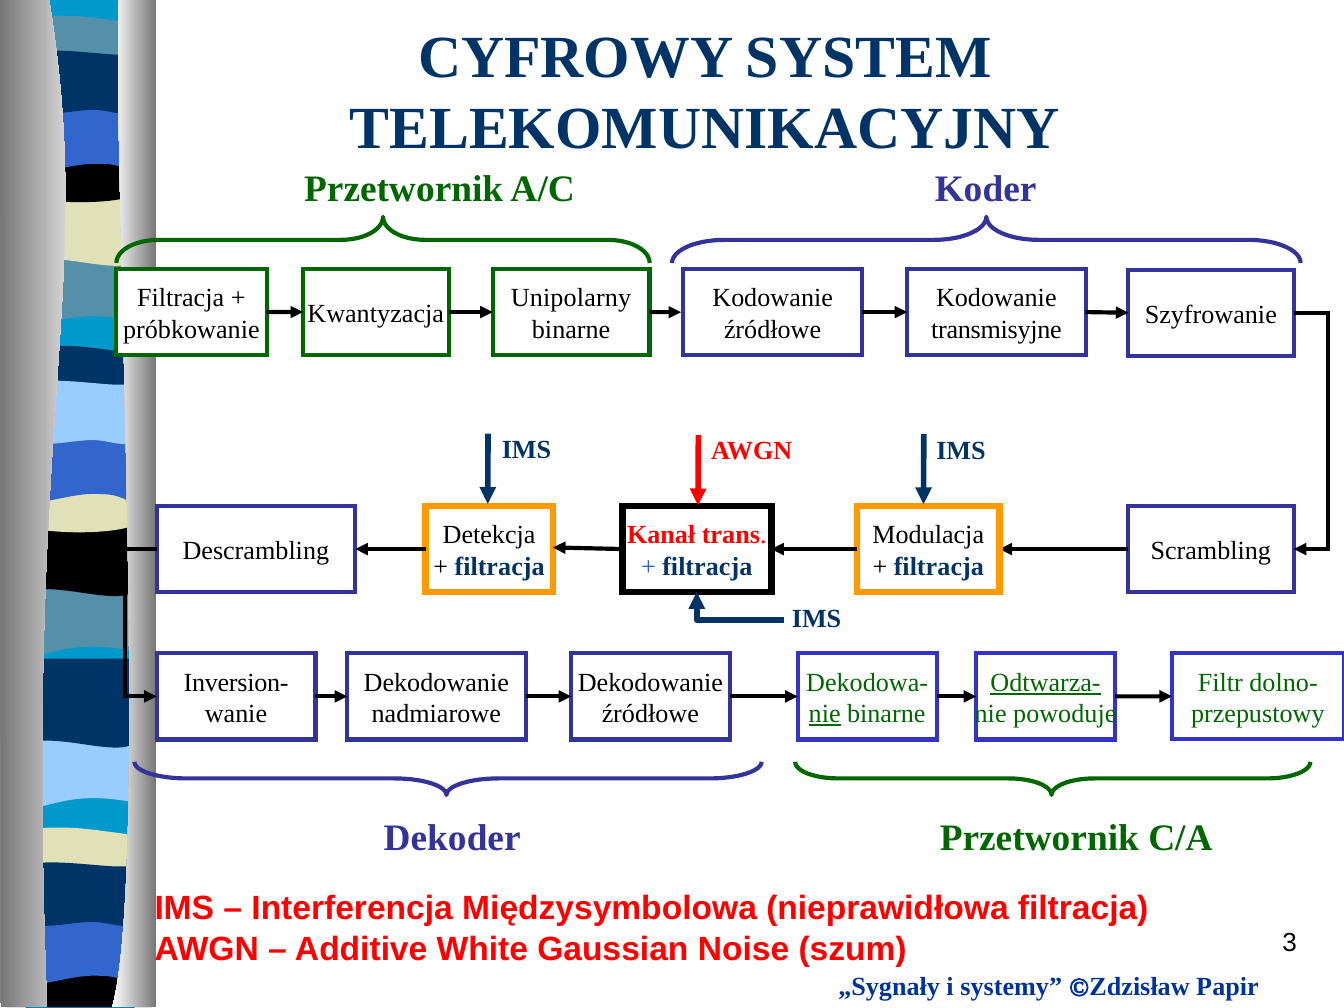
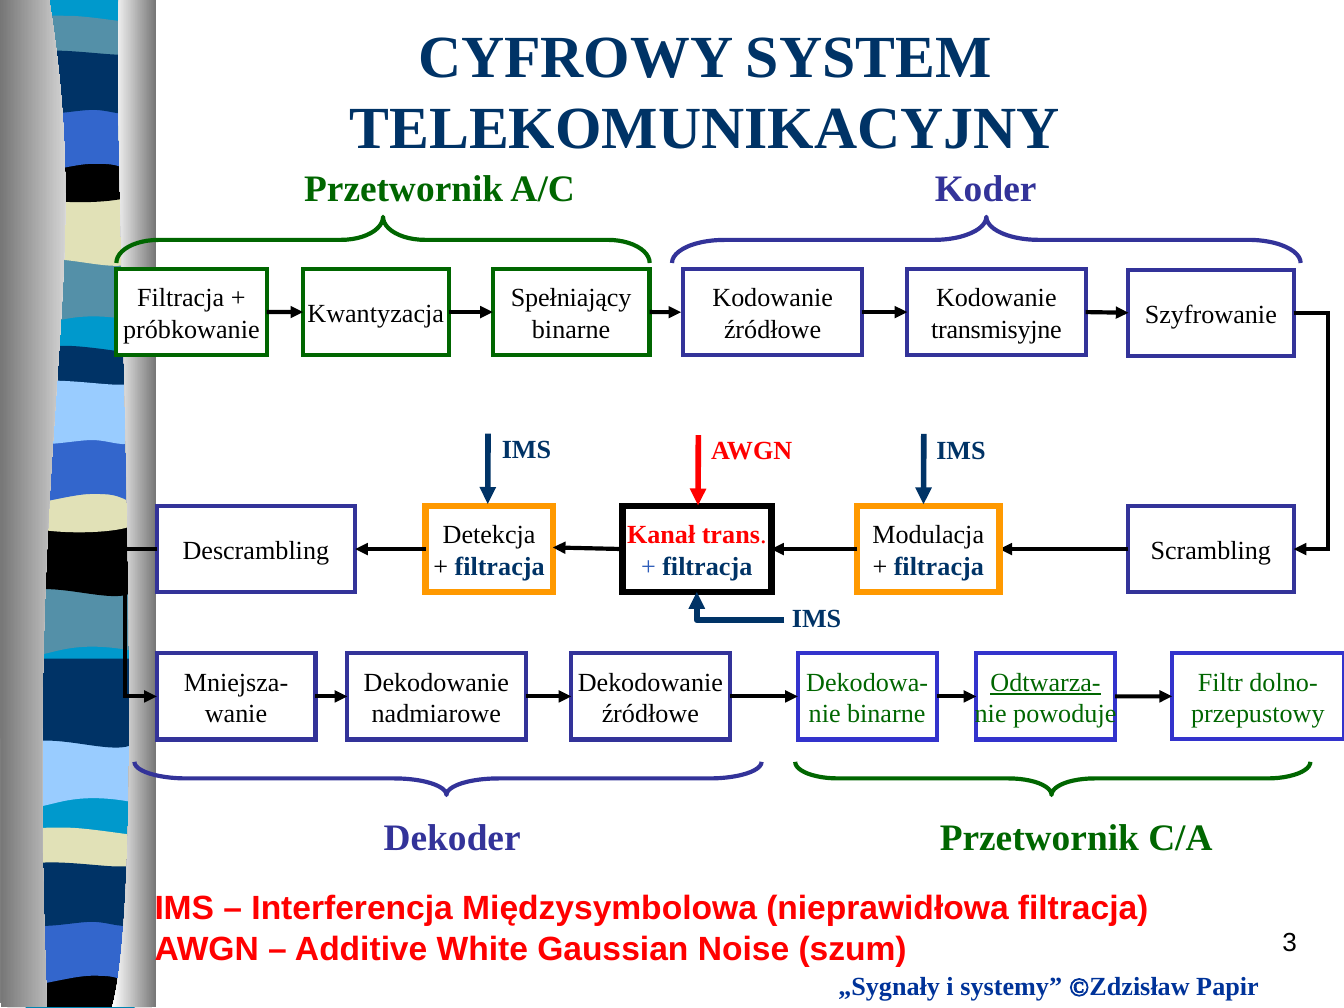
Unipolarny: Unipolarny -> Spełniający
Inversion-: Inversion- -> Mniejsza-
nie at (825, 714) underline: present -> none
